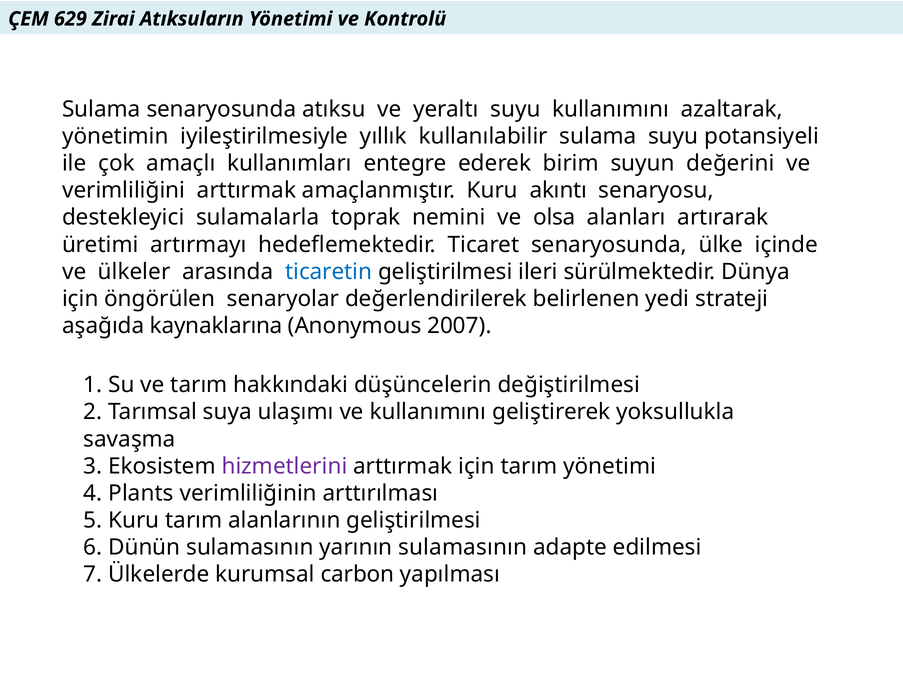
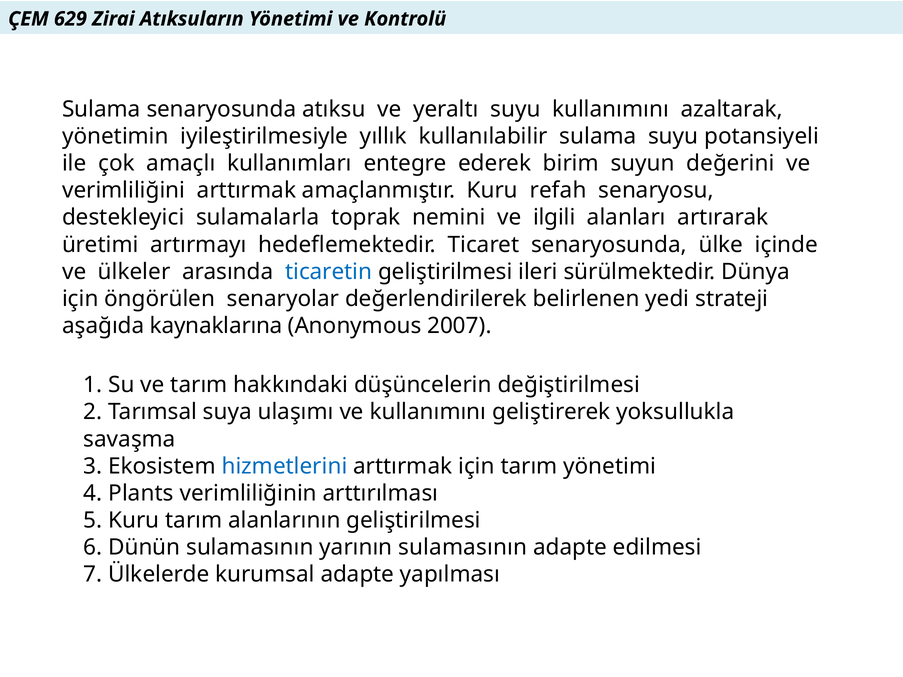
akıntı: akıntı -> refah
olsa: olsa -> ilgili
hizmetlerini colour: purple -> blue
kurumsal carbon: carbon -> adapte
